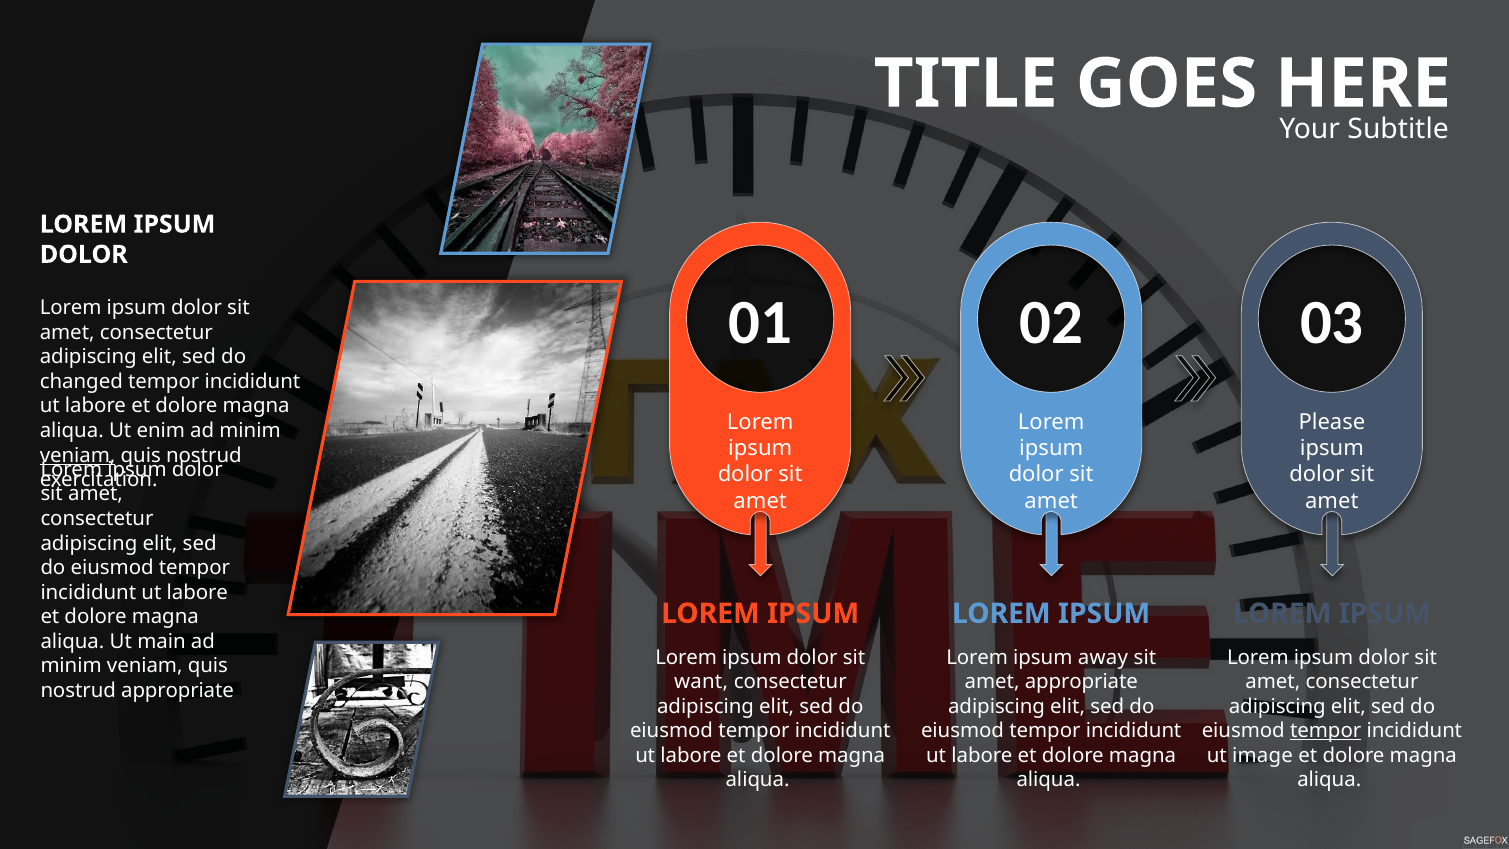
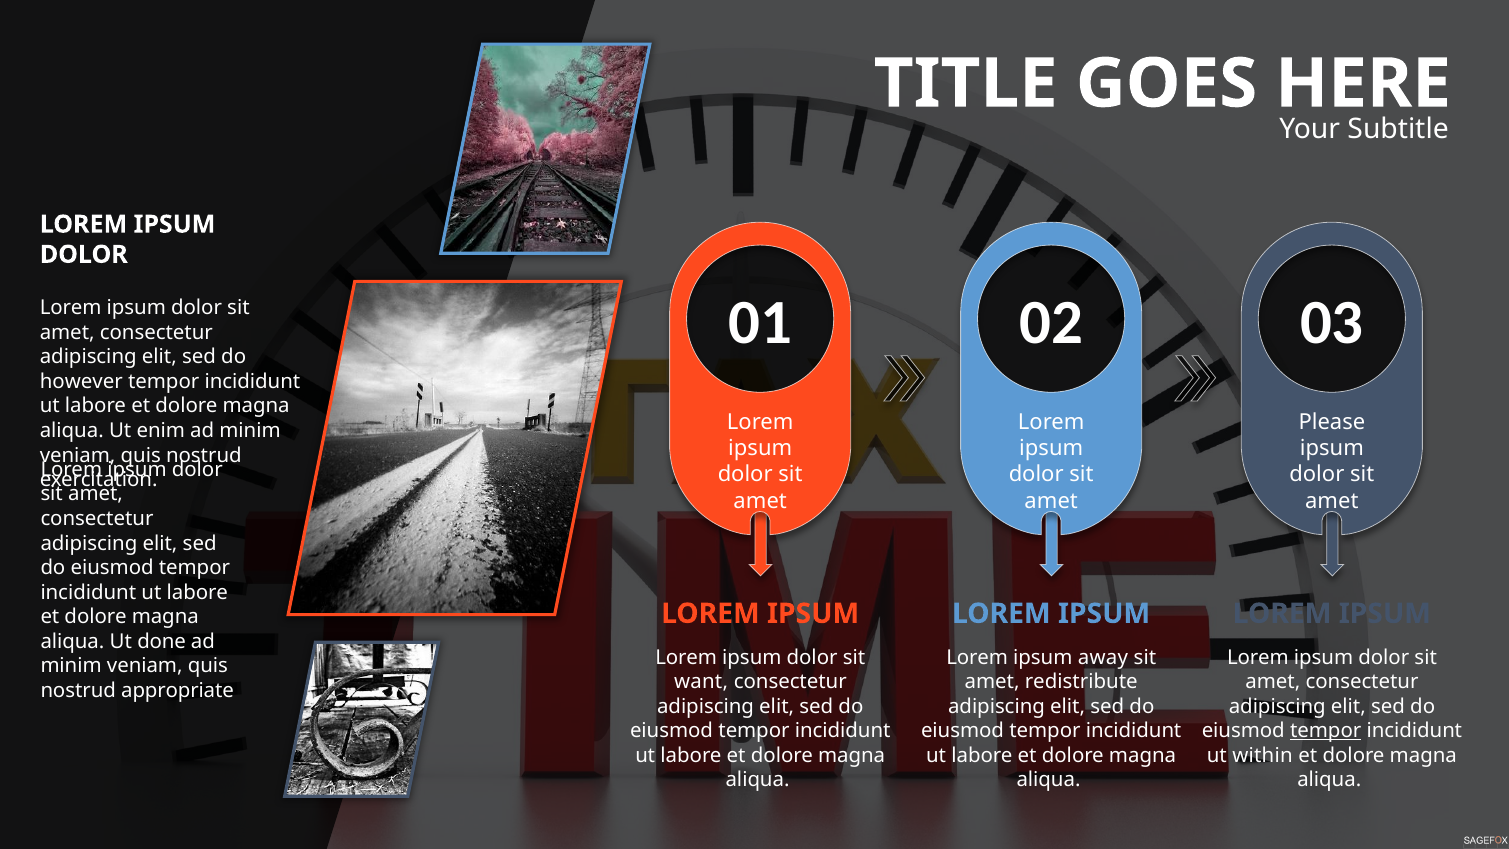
changed: changed -> however
veniam at (78, 455) underline: present -> none
main: main -> done
amet appropriate: appropriate -> redistribute
image: image -> within
